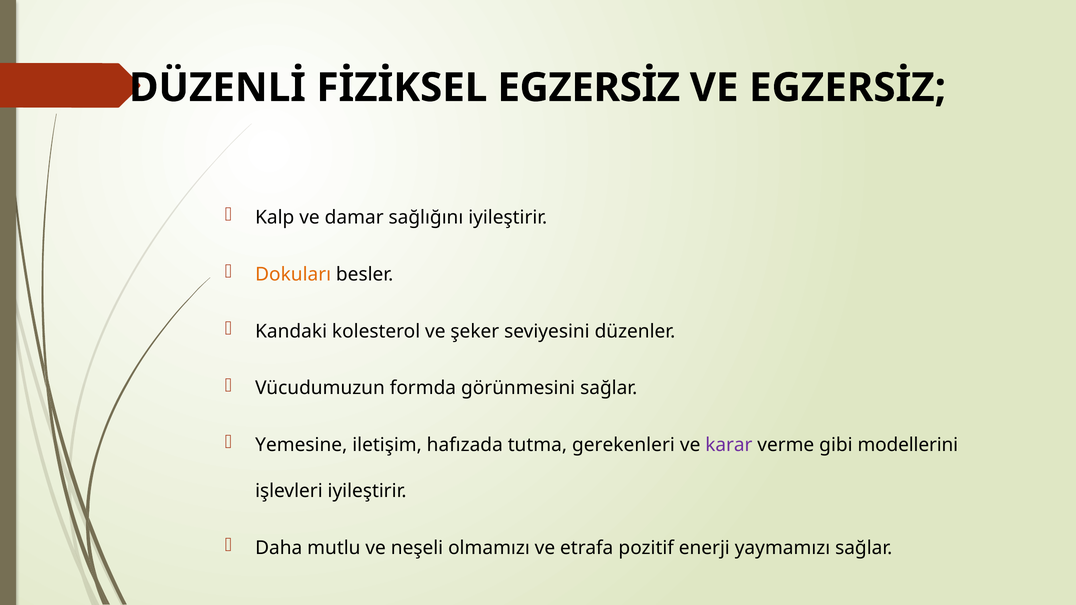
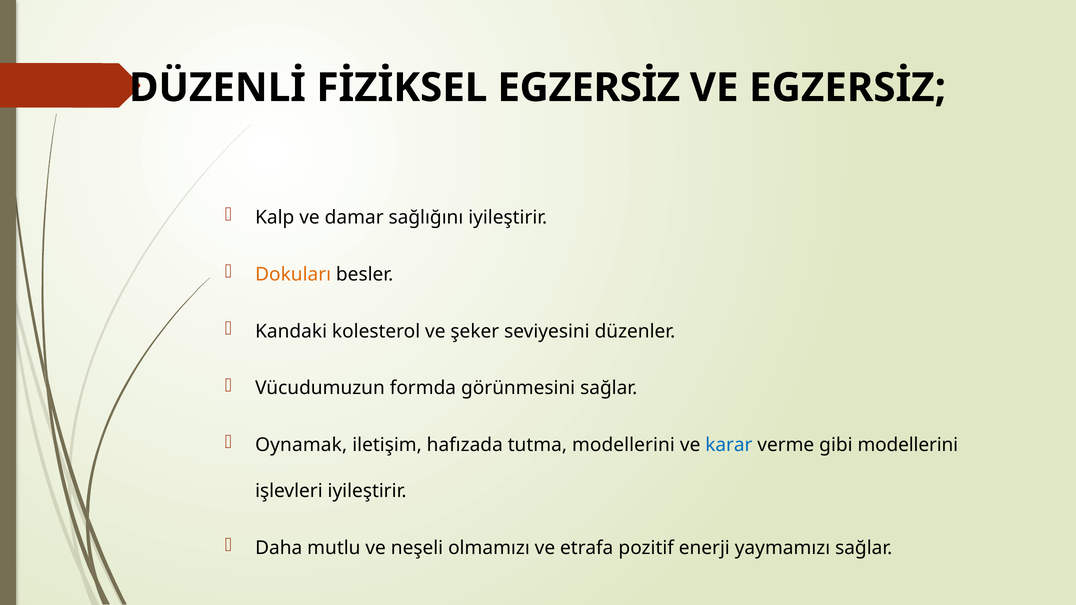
Yemesine: Yemesine -> Oynamak
tutma gerekenleri: gerekenleri -> modellerini
karar colour: purple -> blue
